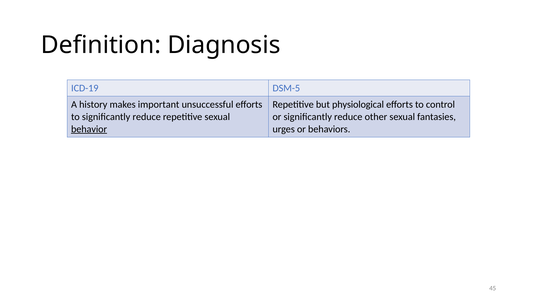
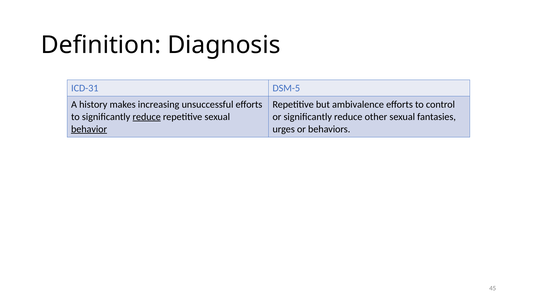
ICD-19: ICD-19 -> ICD-31
important: important -> increasing
physiological: physiological -> ambivalence
reduce at (147, 117) underline: none -> present
